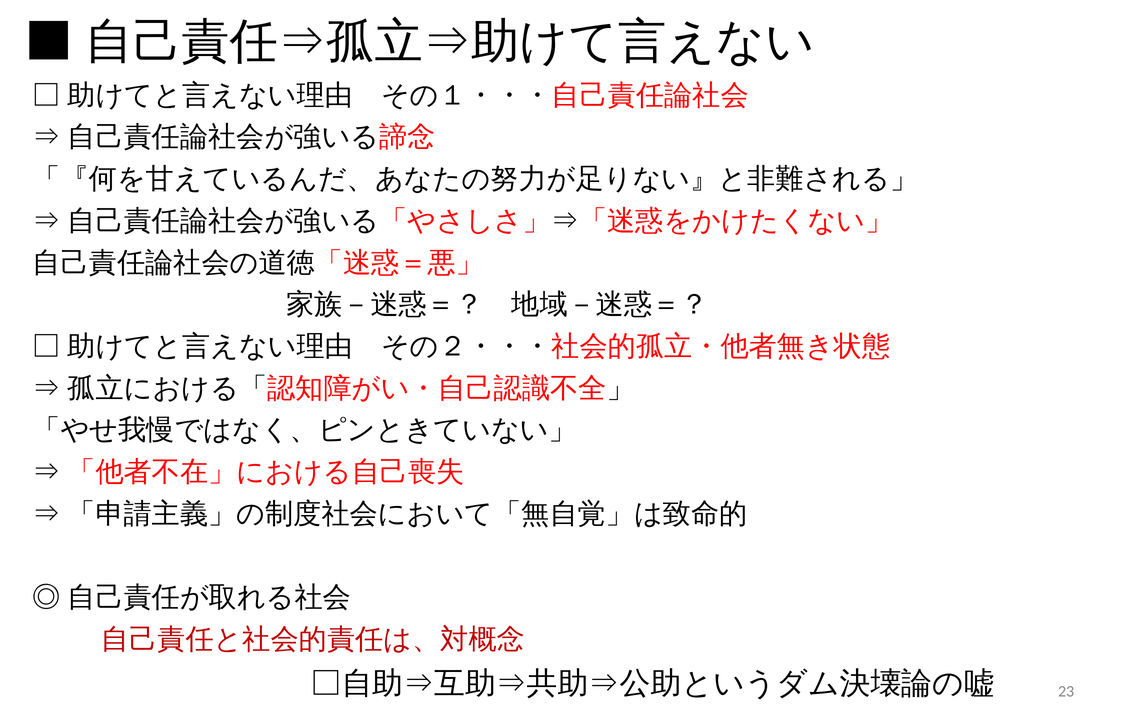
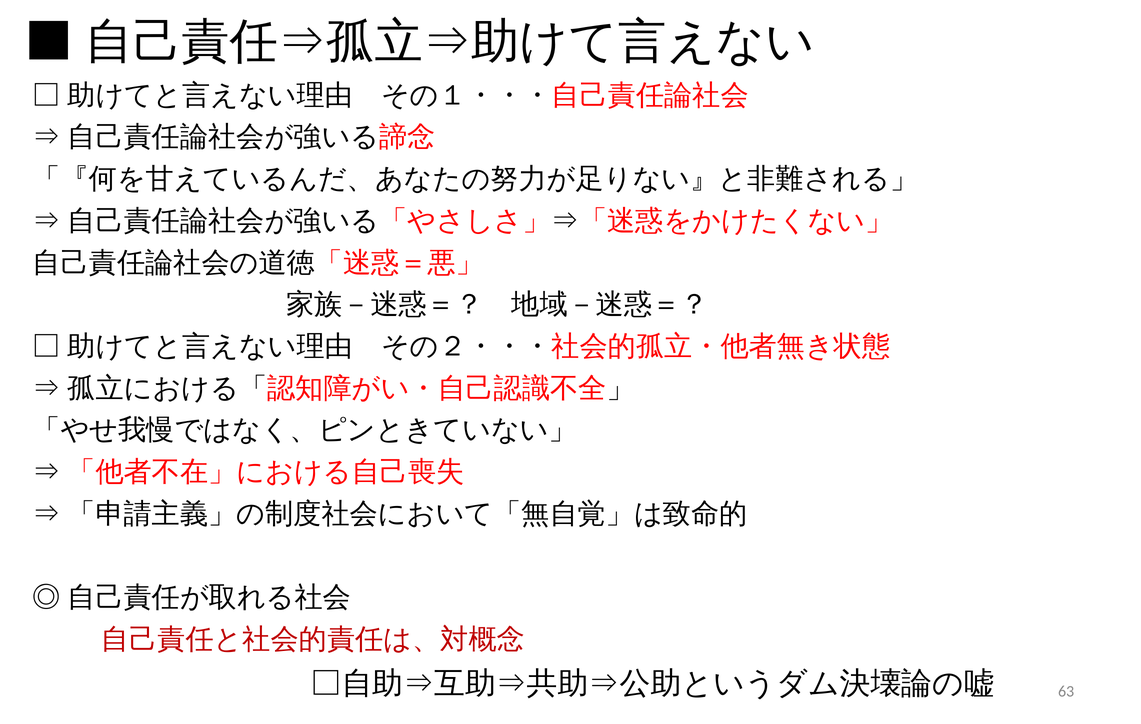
23: 23 -> 63
